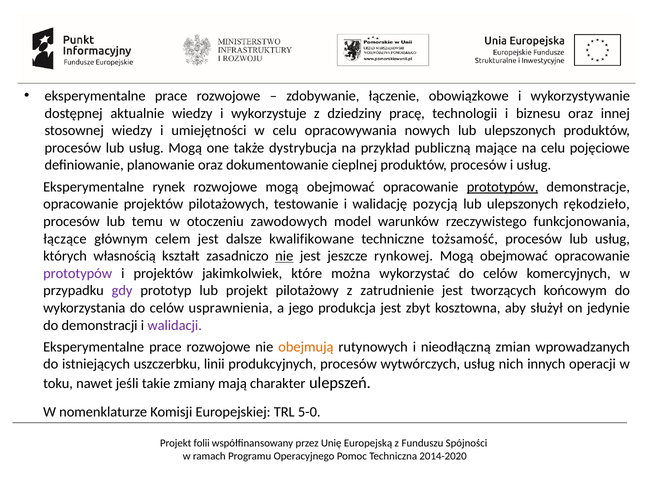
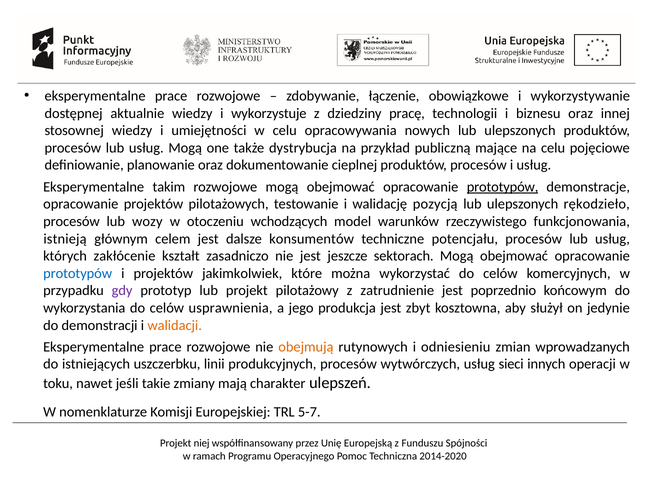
rynek: rynek -> takim
temu: temu -> wozy
zawodowych: zawodowych -> wchodzących
łączące: łączące -> istnieją
kwalifikowane: kwalifikowane -> konsumentów
tożsamość: tożsamość -> potencjału
własnością: własnością -> zakłócenie
nie at (284, 256) underline: present -> none
rynkowej: rynkowej -> sektorach
prototypów at (78, 274) colour: purple -> blue
tworzących: tworzących -> poprzednio
walidacji colour: purple -> orange
nieodłączną: nieodłączną -> odniesieniu
nich: nich -> sieci
5-0: 5-0 -> 5-7
folii: folii -> niej
